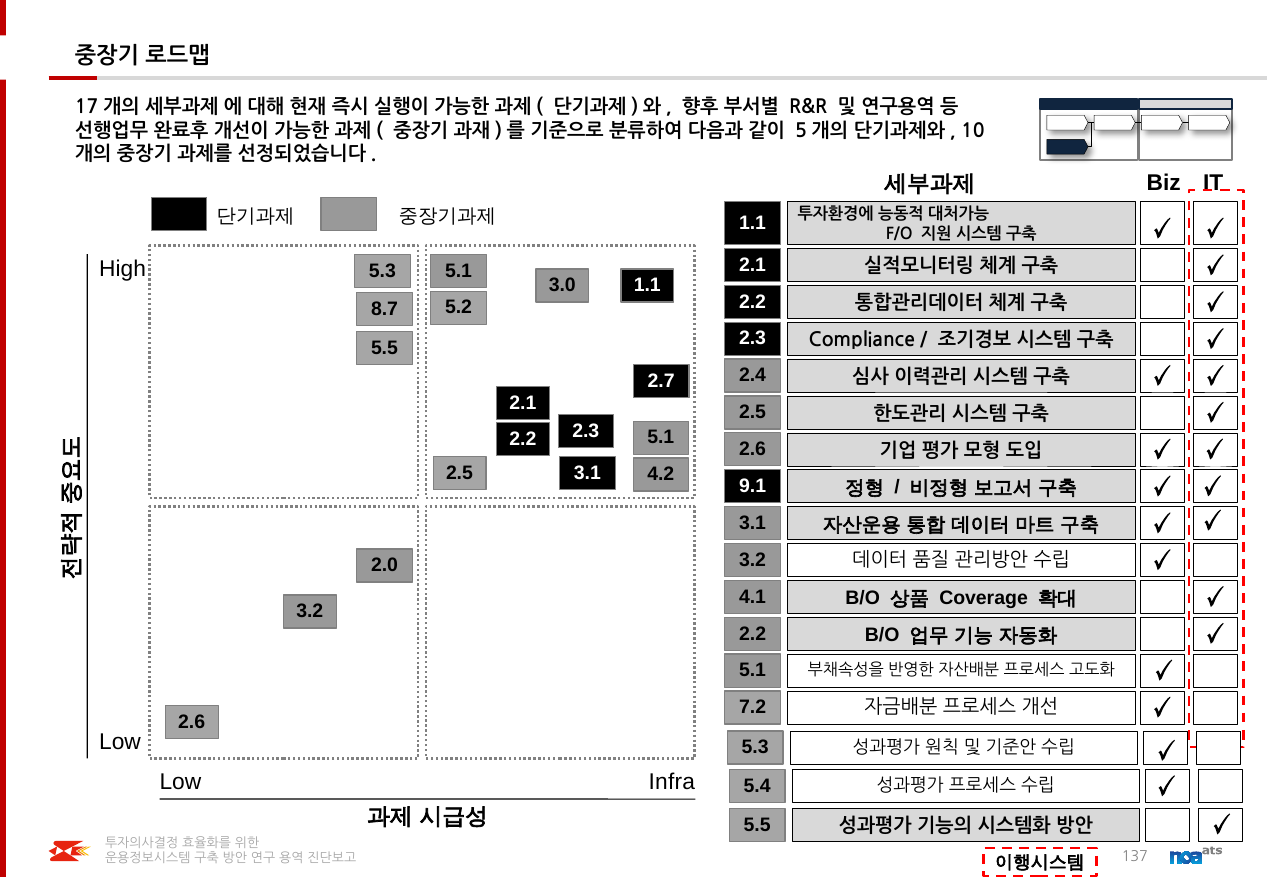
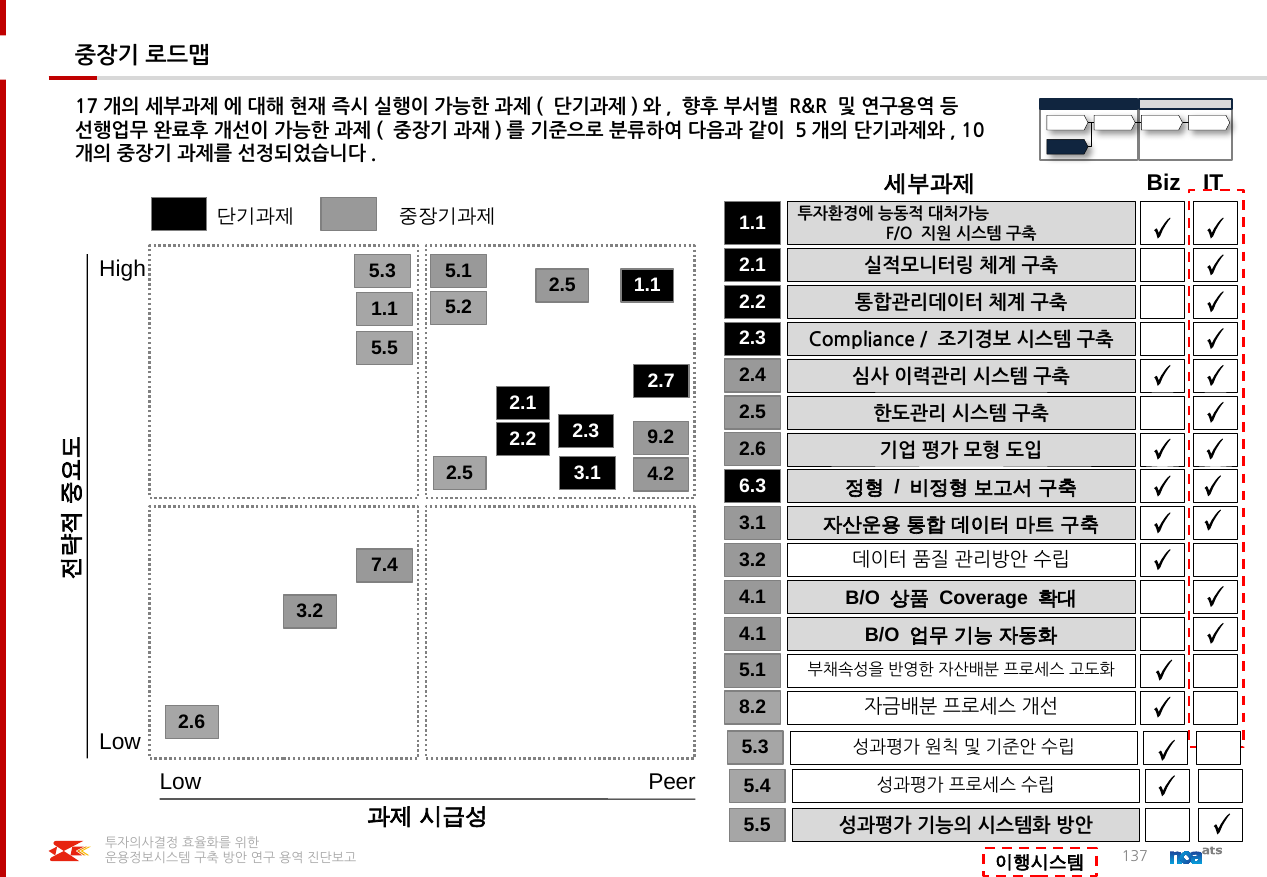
3.0 at (562, 285): 3.0 -> 2.5
8.7 at (385, 309): 8.7 -> 1.1
5.1 at (661, 438): 5.1 -> 9.2
9.1: 9.1 -> 6.3
2.0: 2.0 -> 7.4
2.2 at (753, 634): 2.2 -> 4.1
7.2: 7.2 -> 8.2
Infra: Infra -> Peer
